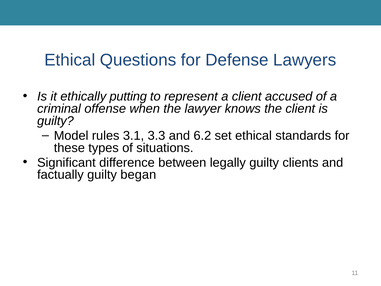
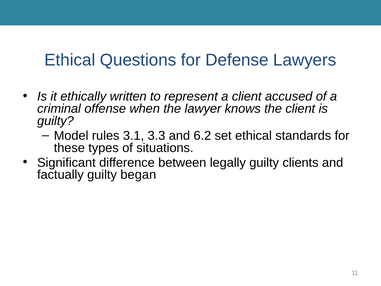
putting: putting -> written
